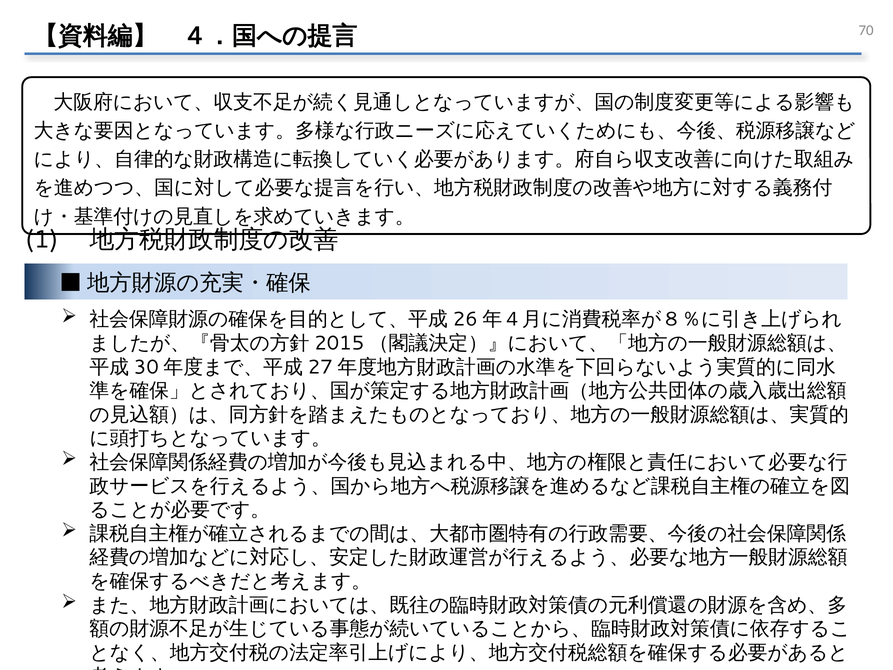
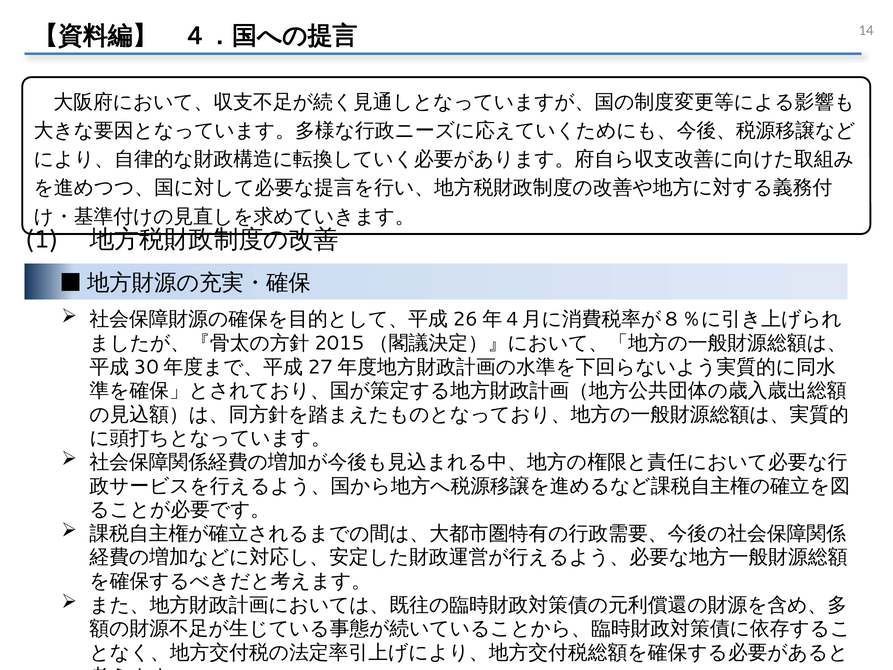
70: 70 -> 14
